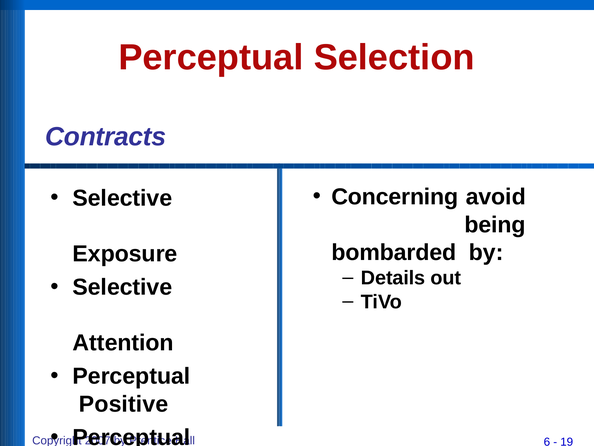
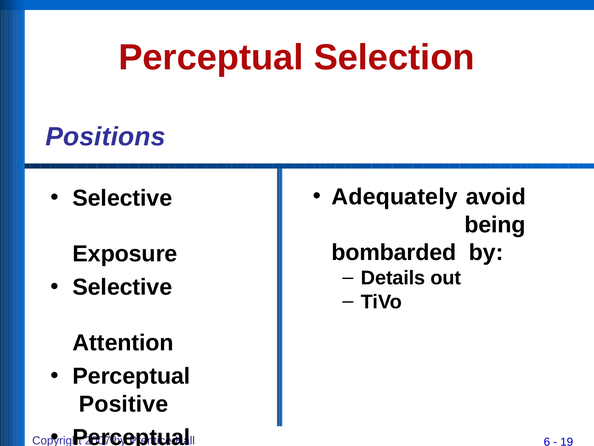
Contracts: Contracts -> Positions
Concerning: Concerning -> Adequately
